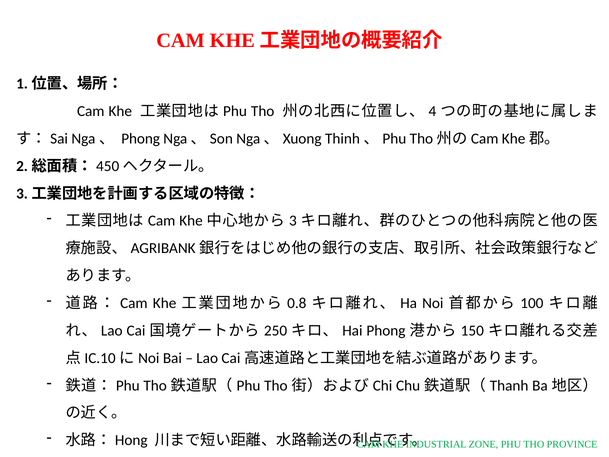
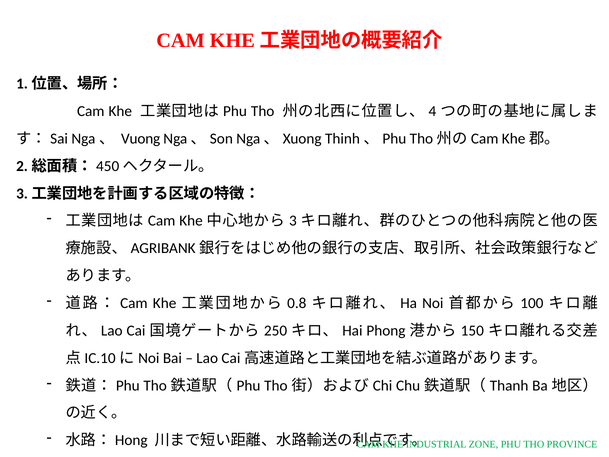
Nga、 Phong: Phong -> Vuong
